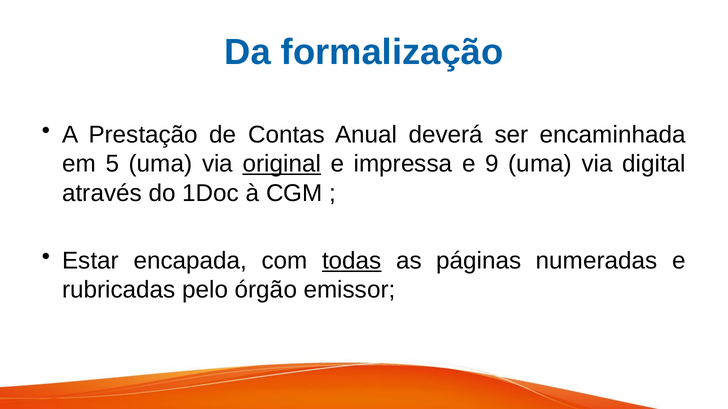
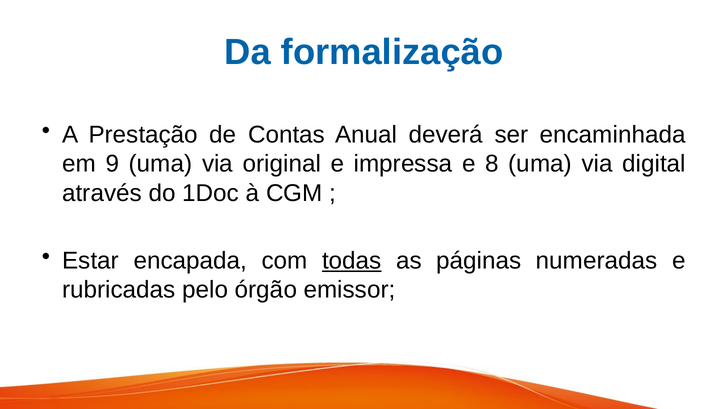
5: 5 -> 9
original underline: present -> none
9: 9 -> 8
